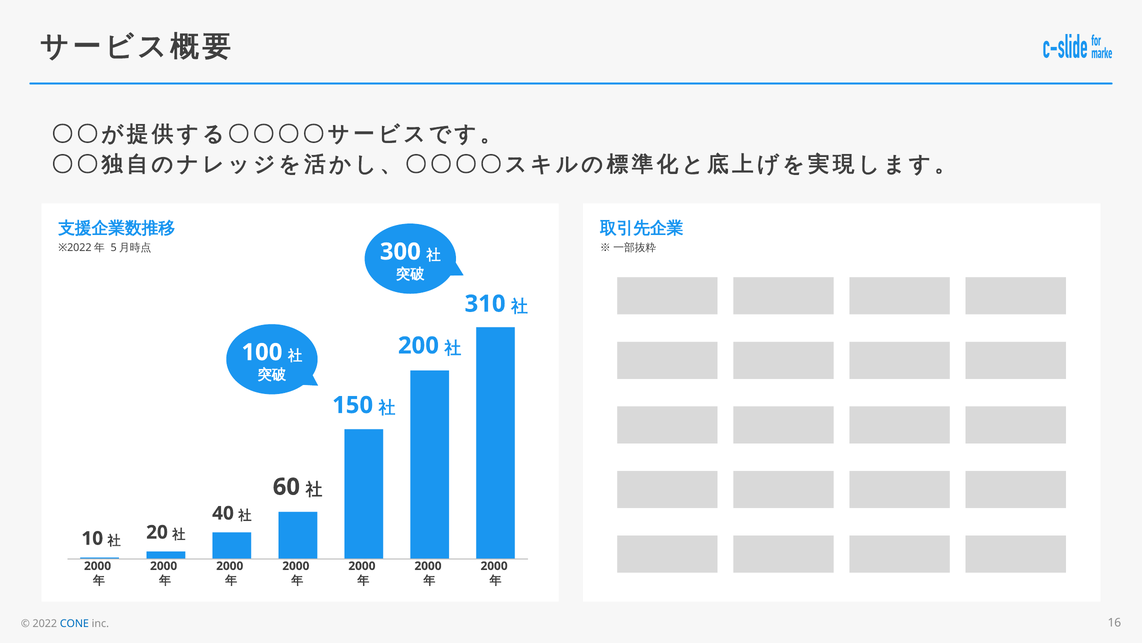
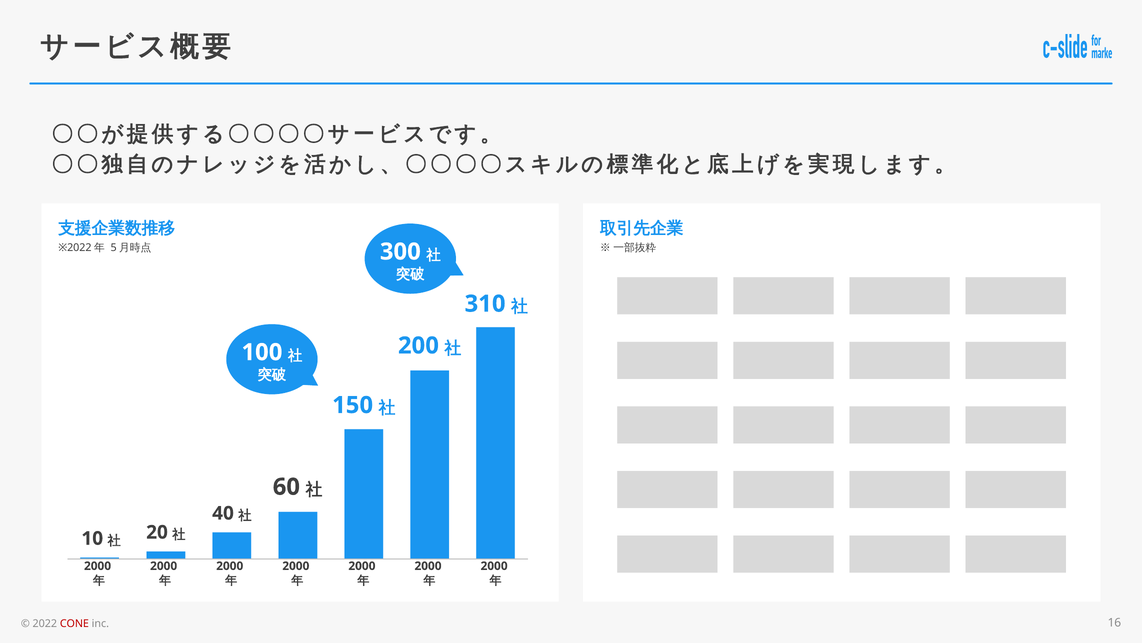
CONE colour: blue -> red
